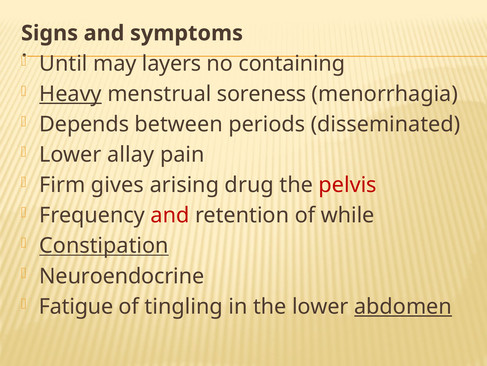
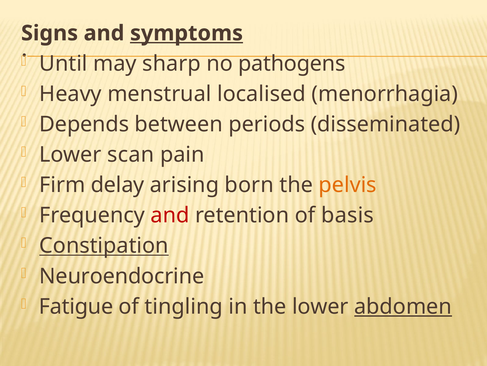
symptoms underline: none -> present
layers: layers -> sharp
containing: containing -> pathogens
Heavy underline: present -> none
soreness: soreness -> localised
allay: allay -> scan
gives: gives -> delay
drug: drug -> born
pelvis colour: red -> orange
while: while -> basis
